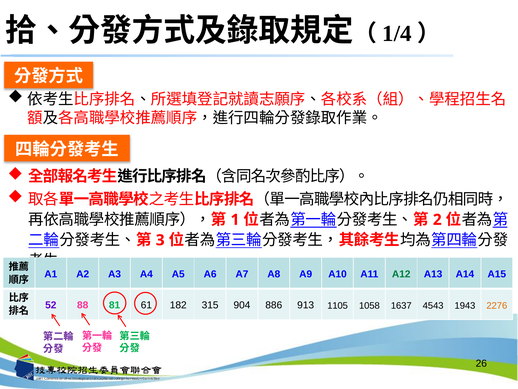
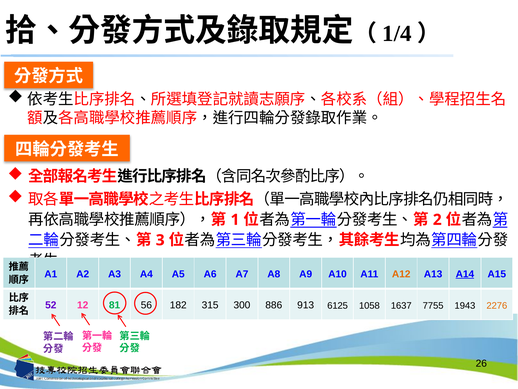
A12 colour: green -> orange
A14 underline: none -> present
88: 88 -> 12
61: 61 -> 56
904: 904 -> 300
1105: 1105 -> 6125
4543: 4543 -> 7755
